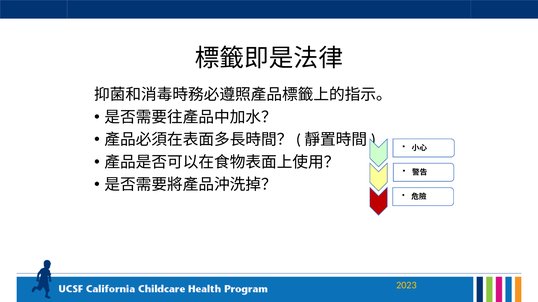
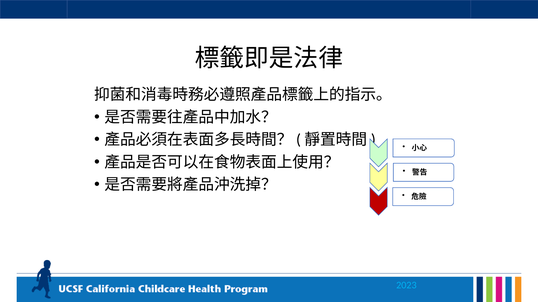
2023 colour: yellow -> light blue
